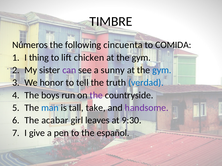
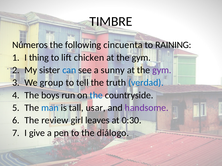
COMIDA: COMIDA -> RAINING
can colour: purple -> blue
gym at (162, 70) colour: blue -> purple
honor: honor -> group
the at (96, 95) colour: purple -> blue
take: take -> usar
acabar: acabar -> review
9:30: 9:30 -> 0:30
español: español -> diálogo
